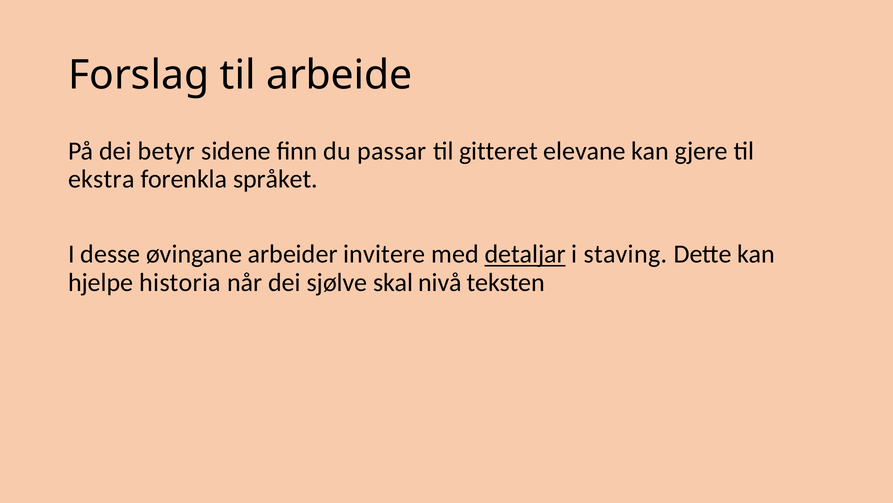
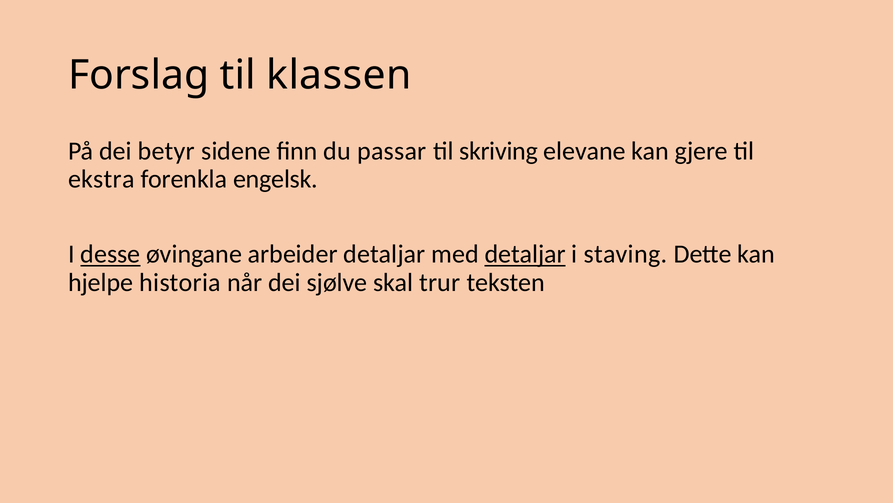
arbeide: arbeide -> klassen
gitteret: gitteret -> skriving
språket: språket -> engelsk
desse underline: none -> present
arbeider invitere: invitere -> detaljar
nivå: nivå -> trur
